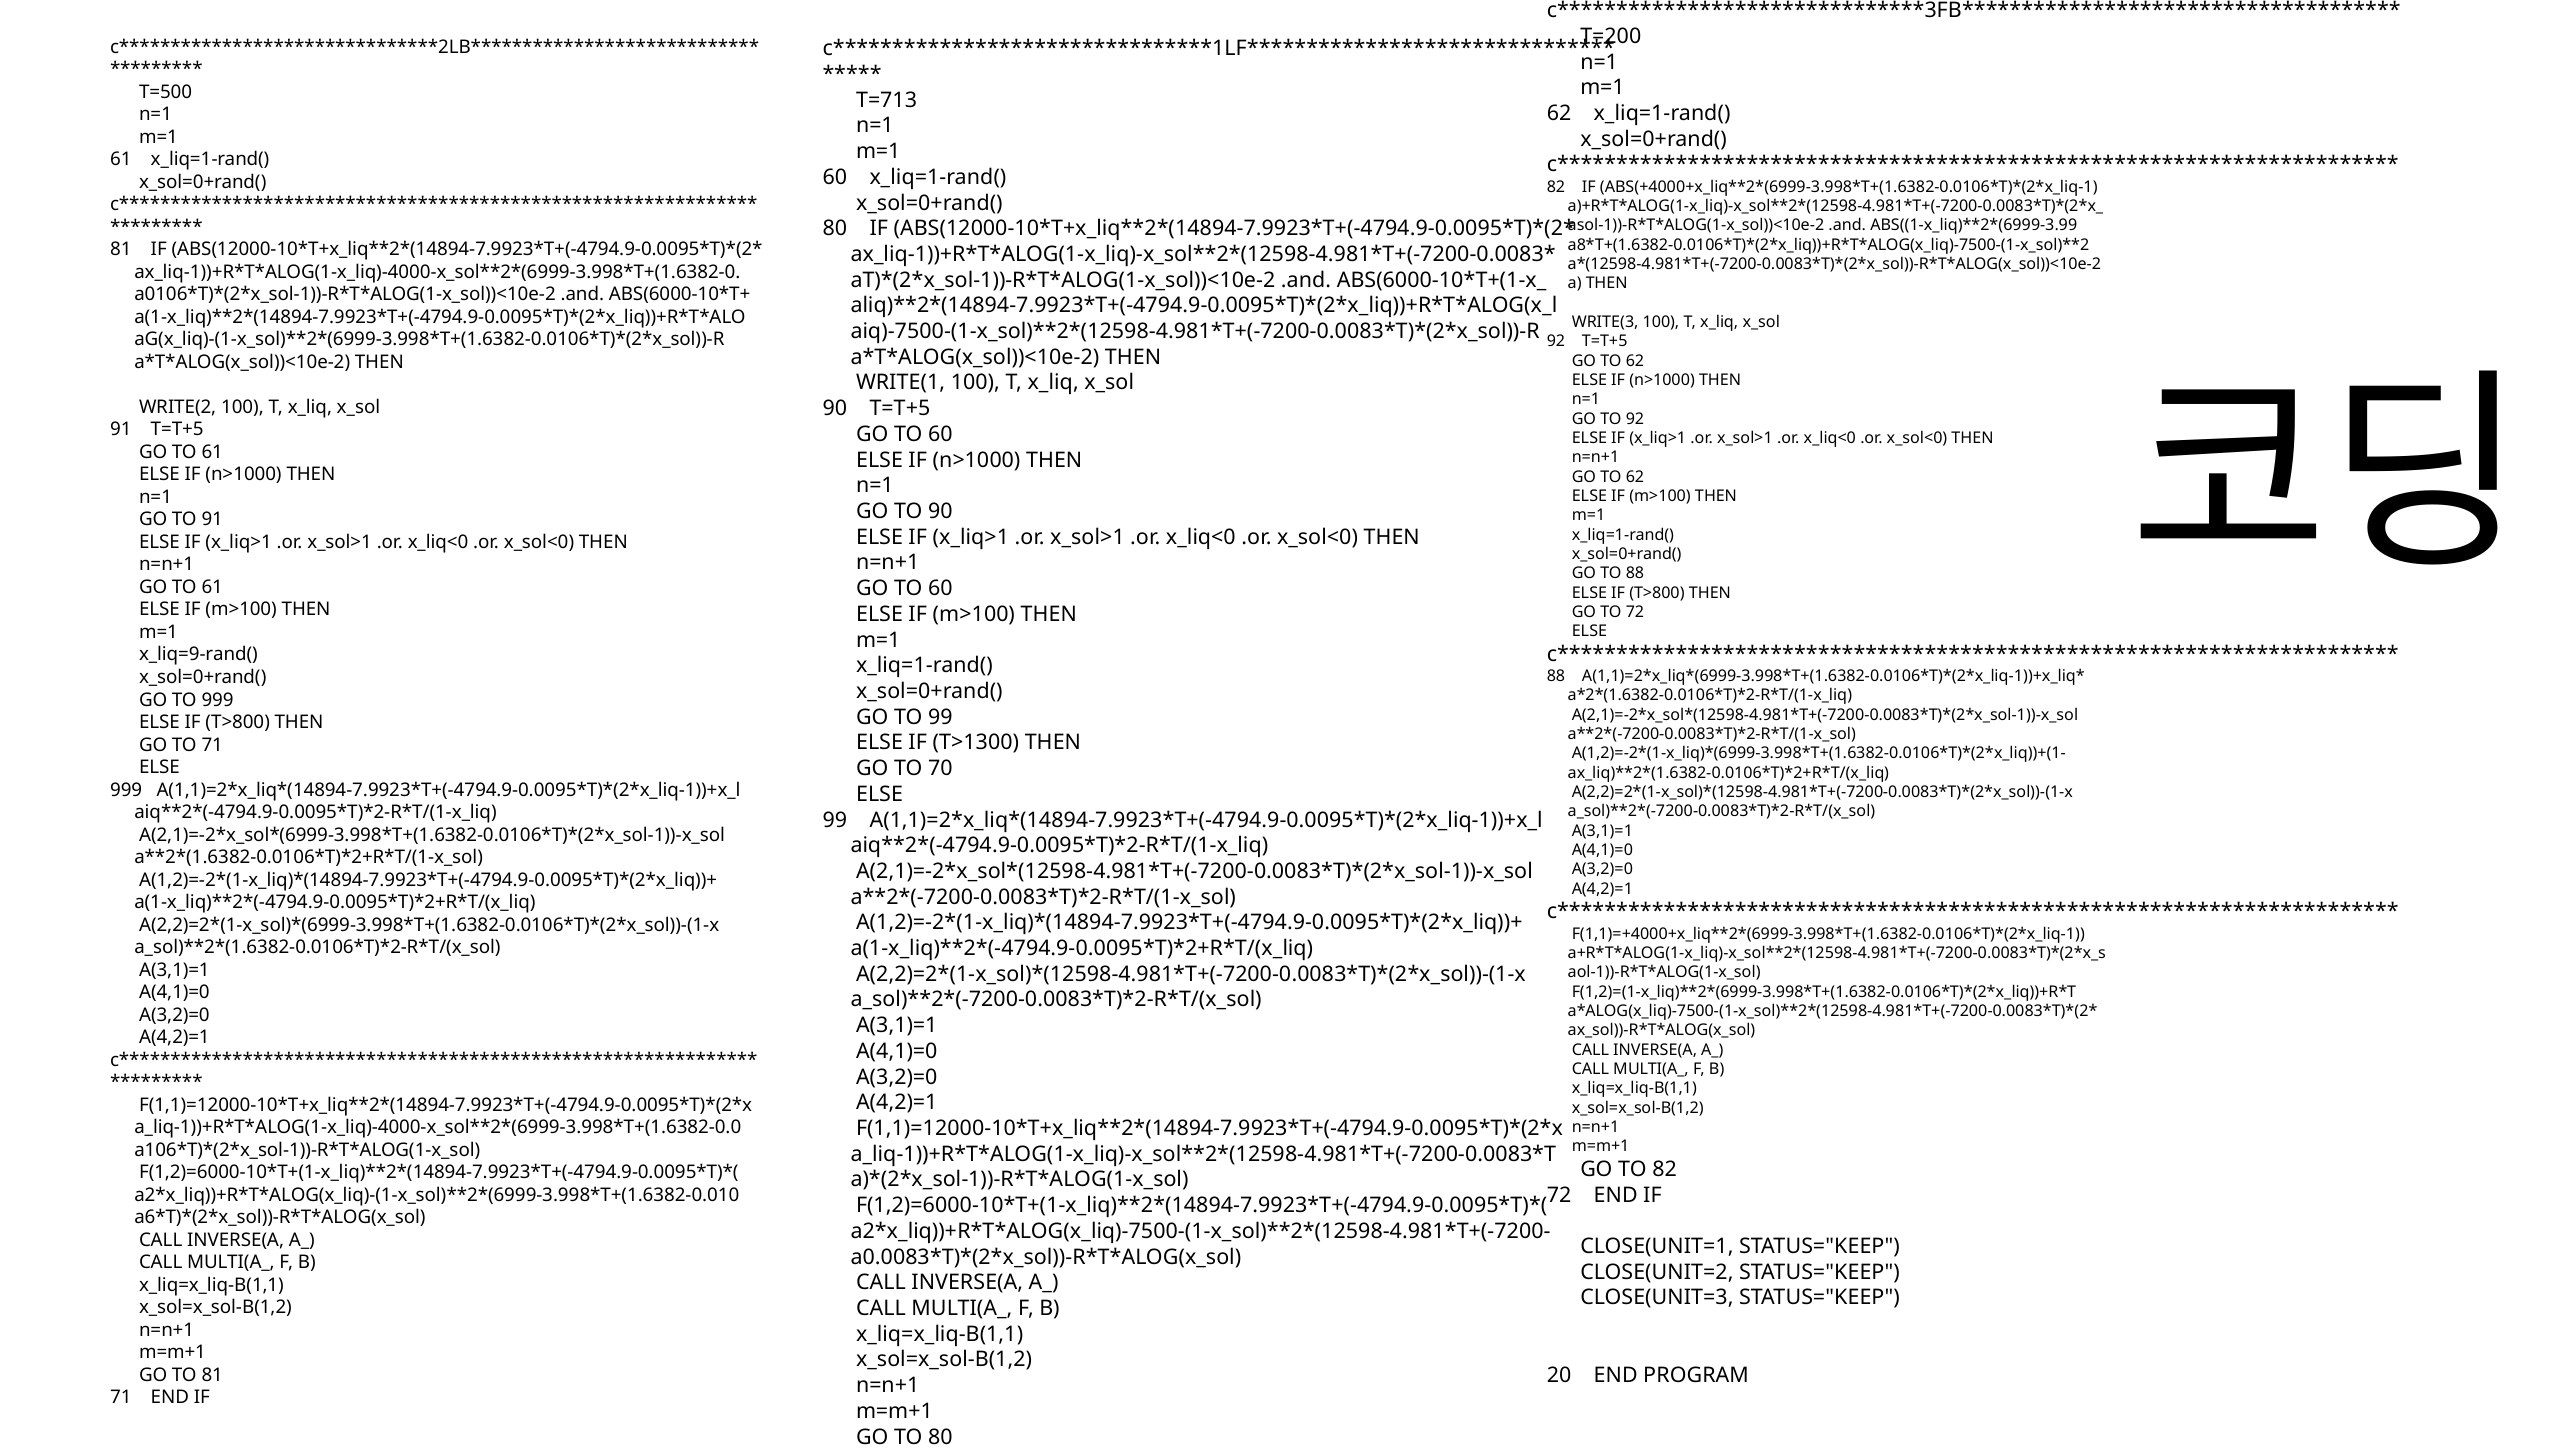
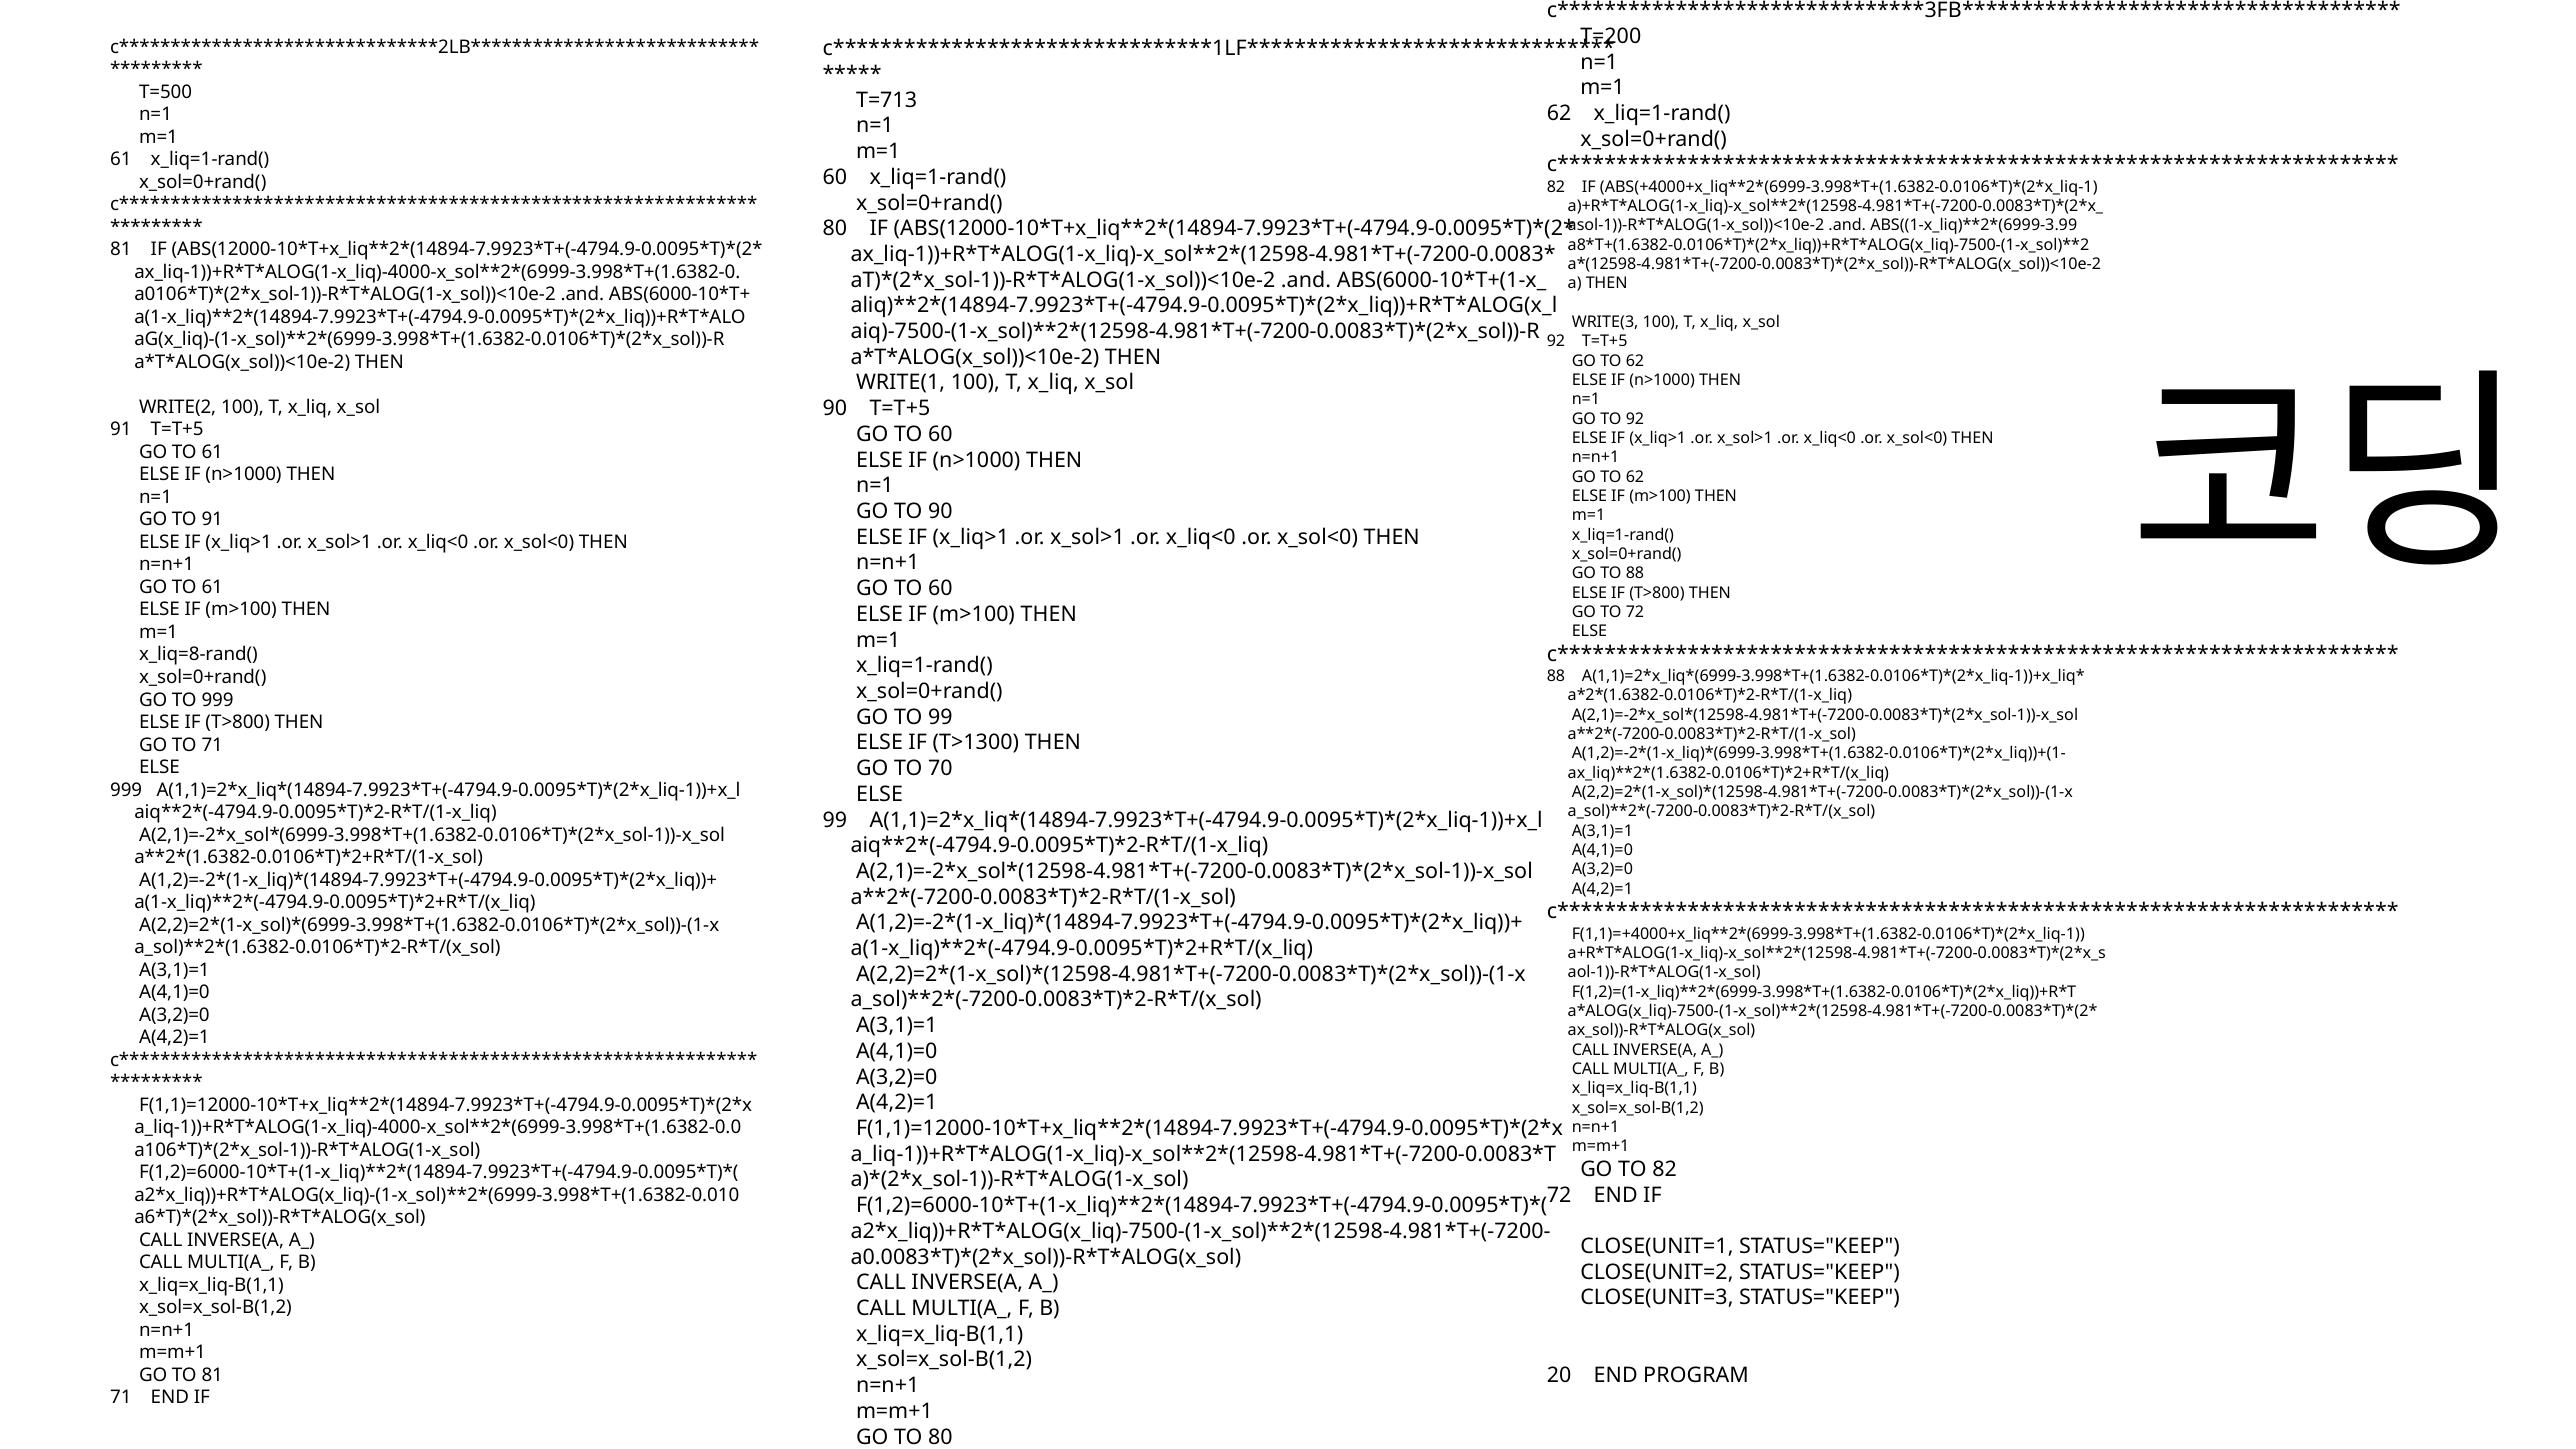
x_liq=9-rand(: x_liq=9-rand( -> x_liq=8-rand(
